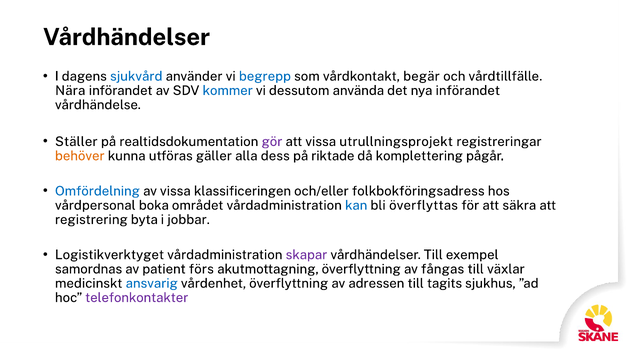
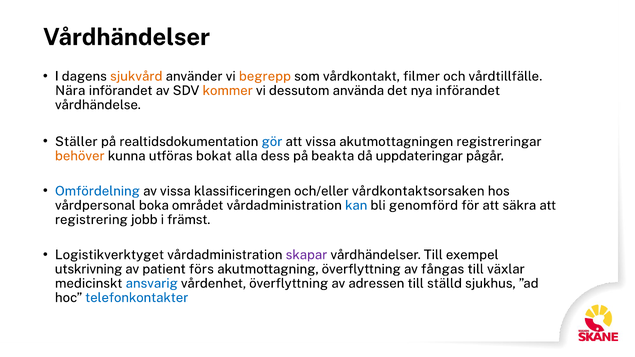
sjukvård colour: blue -> orange
begrepp colour: blue -> orange
begär: begär -> filmer
kommer colour: blue -> orange
gör colour: purple -> blue
utrullningsprojekt: utrullningsprojekt -> akutmottagningen
gäller: gäller -> bokat
riktade: riktade -> beakta
komplettering: komplettering -> uppdateringar
folkbokföringsadress: folkbokföringsadress -> vårdkontaktsorsaken
överflyttas: överflyttas -> genomförd
byta: byta -> jobb
jobbar: jobbar -> främst
samordnas: samordnas -> utskrivning
tagits: tagits -> ställd
telefonkontakter colour: purple -> blue
